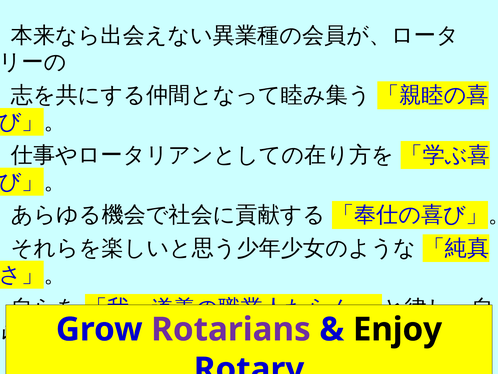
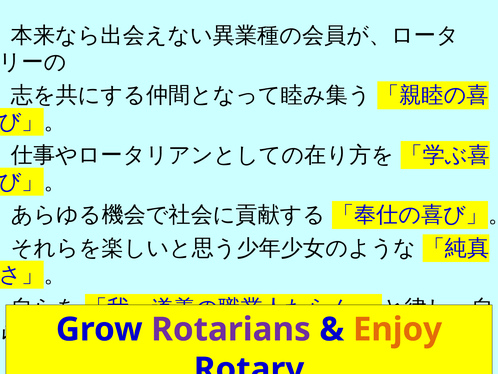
Enjoy colour: black -> orange
